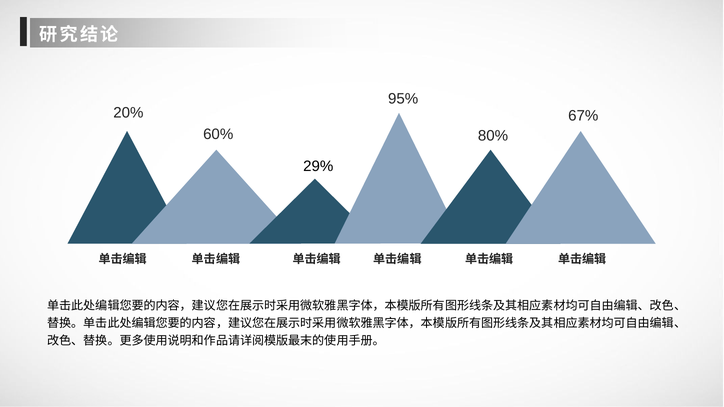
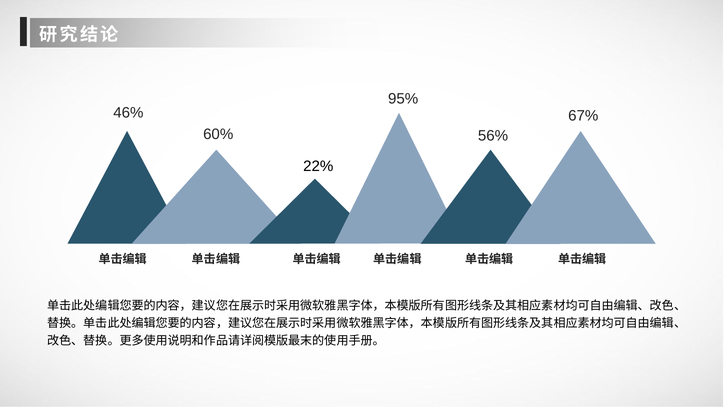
20%: 20% -> 46%
80%: 80% -> 56%
29%: 29% -> 22%
